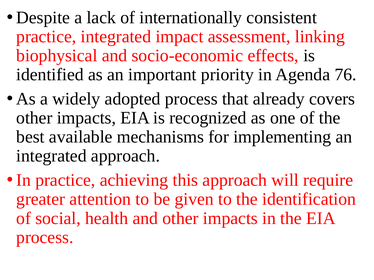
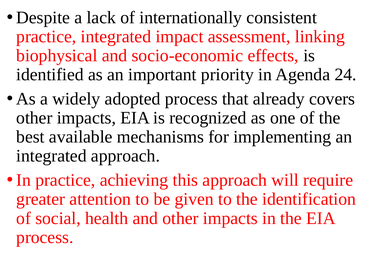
76: 76 -> 24
